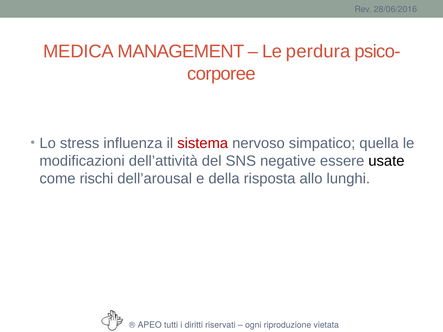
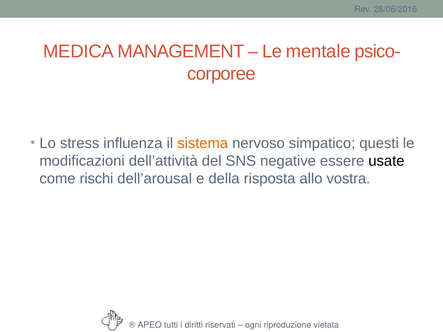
perdura: perdura -> mentale
sistema colour: red -> orange
quella: quella -> questi
lunghi: lunghi -> vostra
